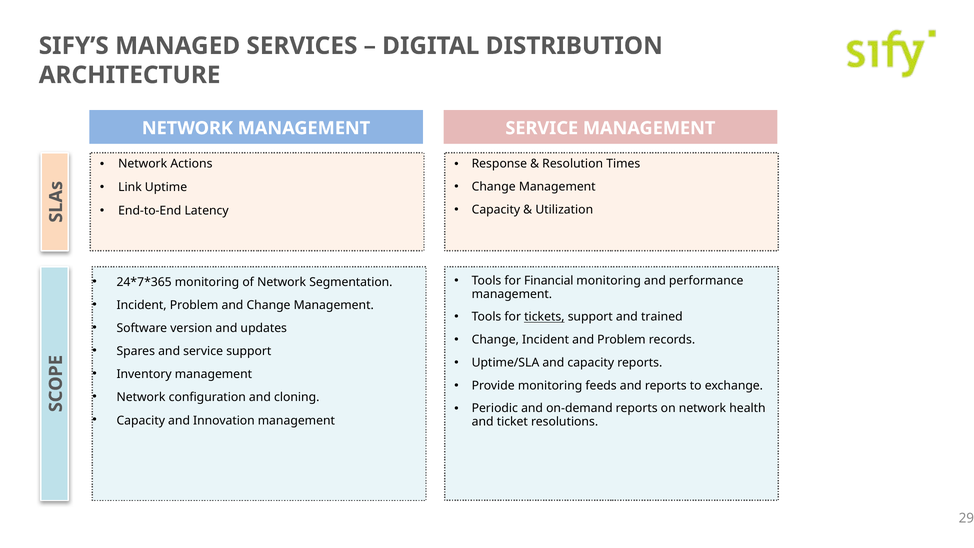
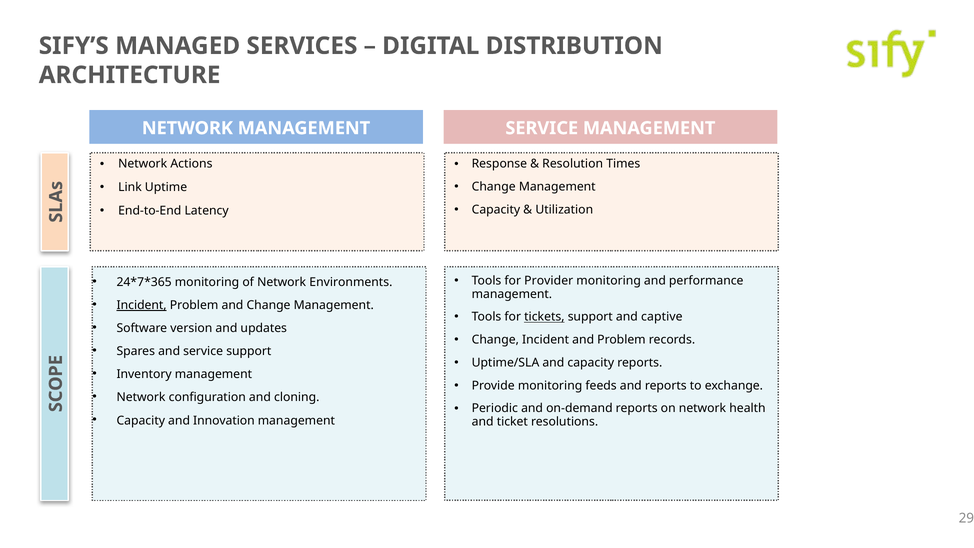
Financial: Financial -> Provider
Segmentation: Segmentation -> Environments
Incident at (142, 305) underline: none -> present
trained: trained -> captive
